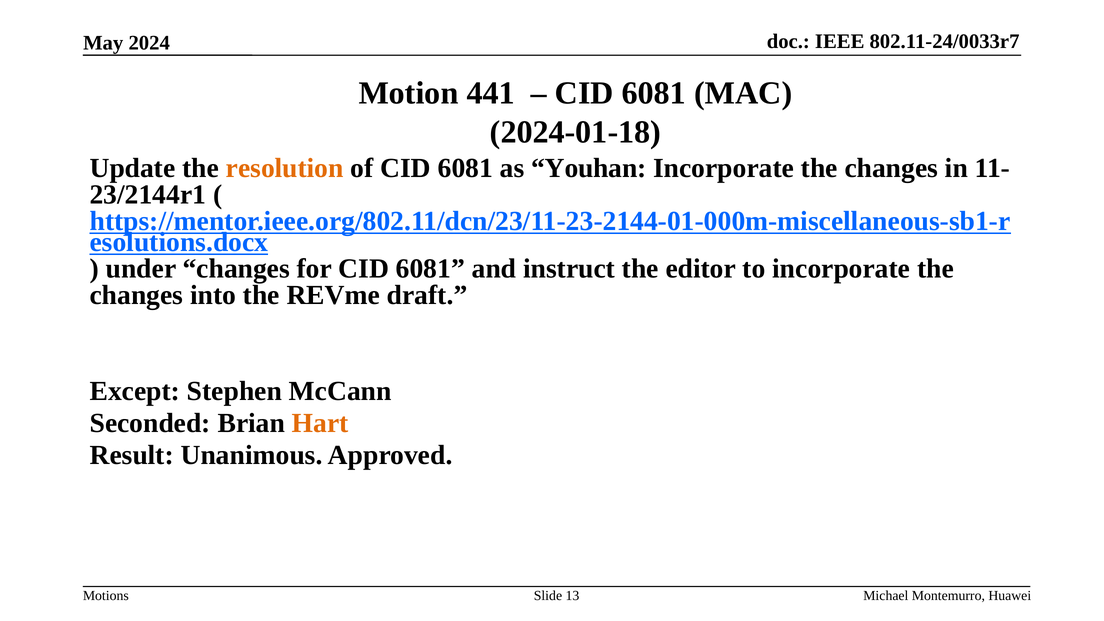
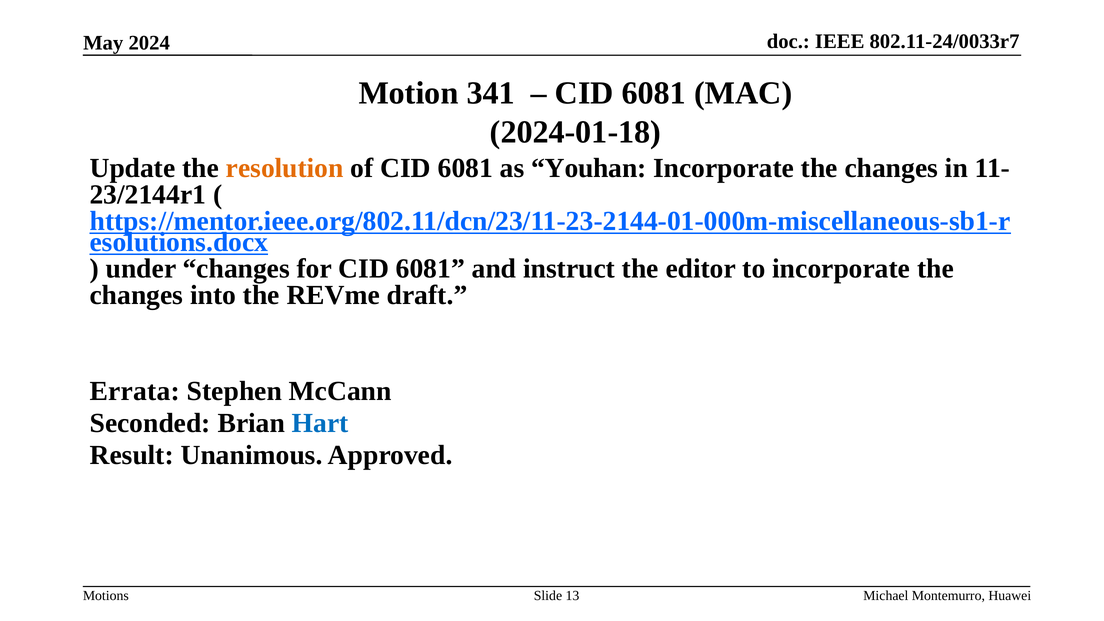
441: 441 -> 341
Except: Except -> Errata
Hart colour: orange -> blue
